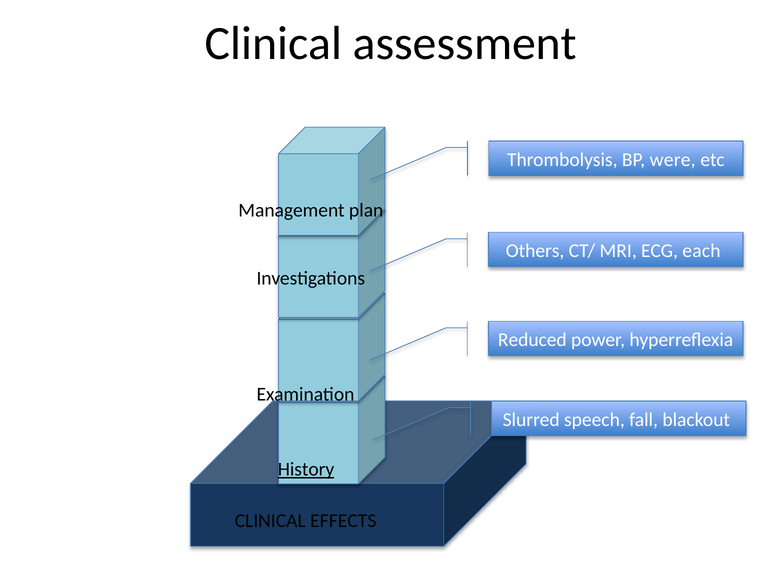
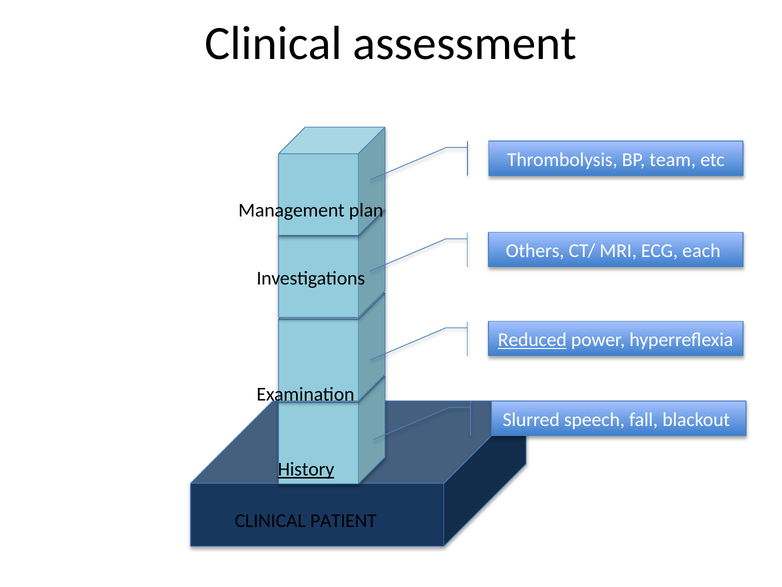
were: were -> team
Reduced underline: none -> present
EFFECTS: EFFECTS -> PATIENT
